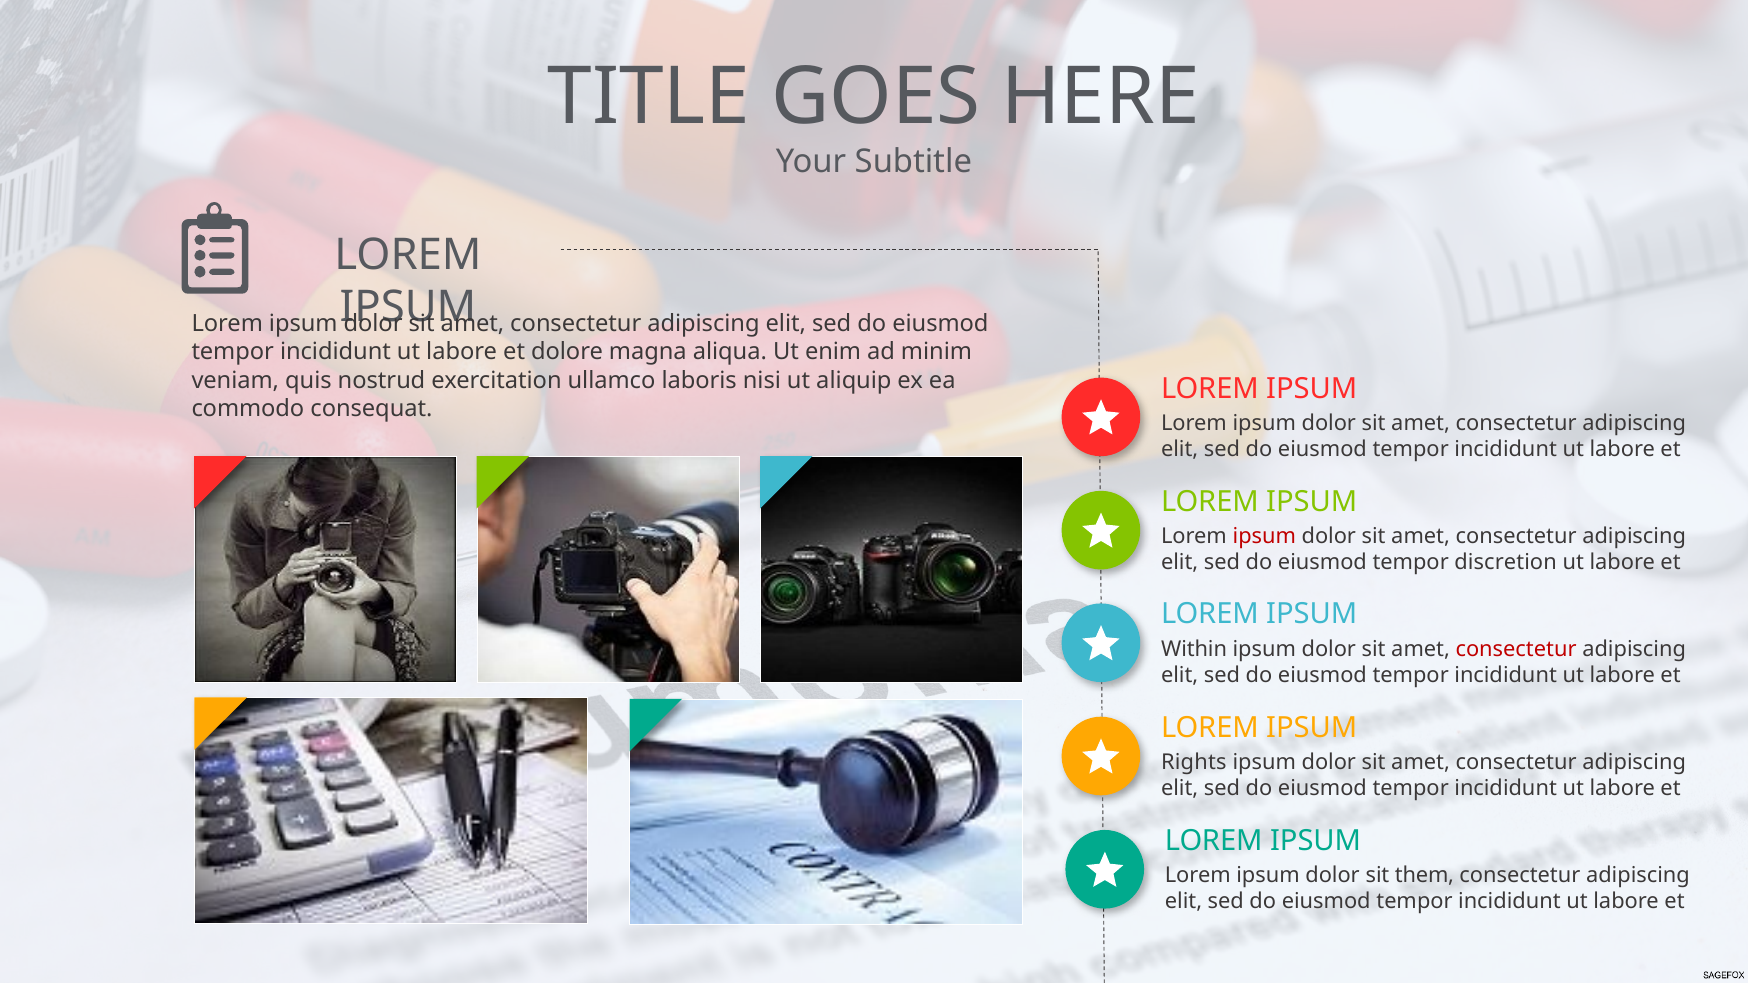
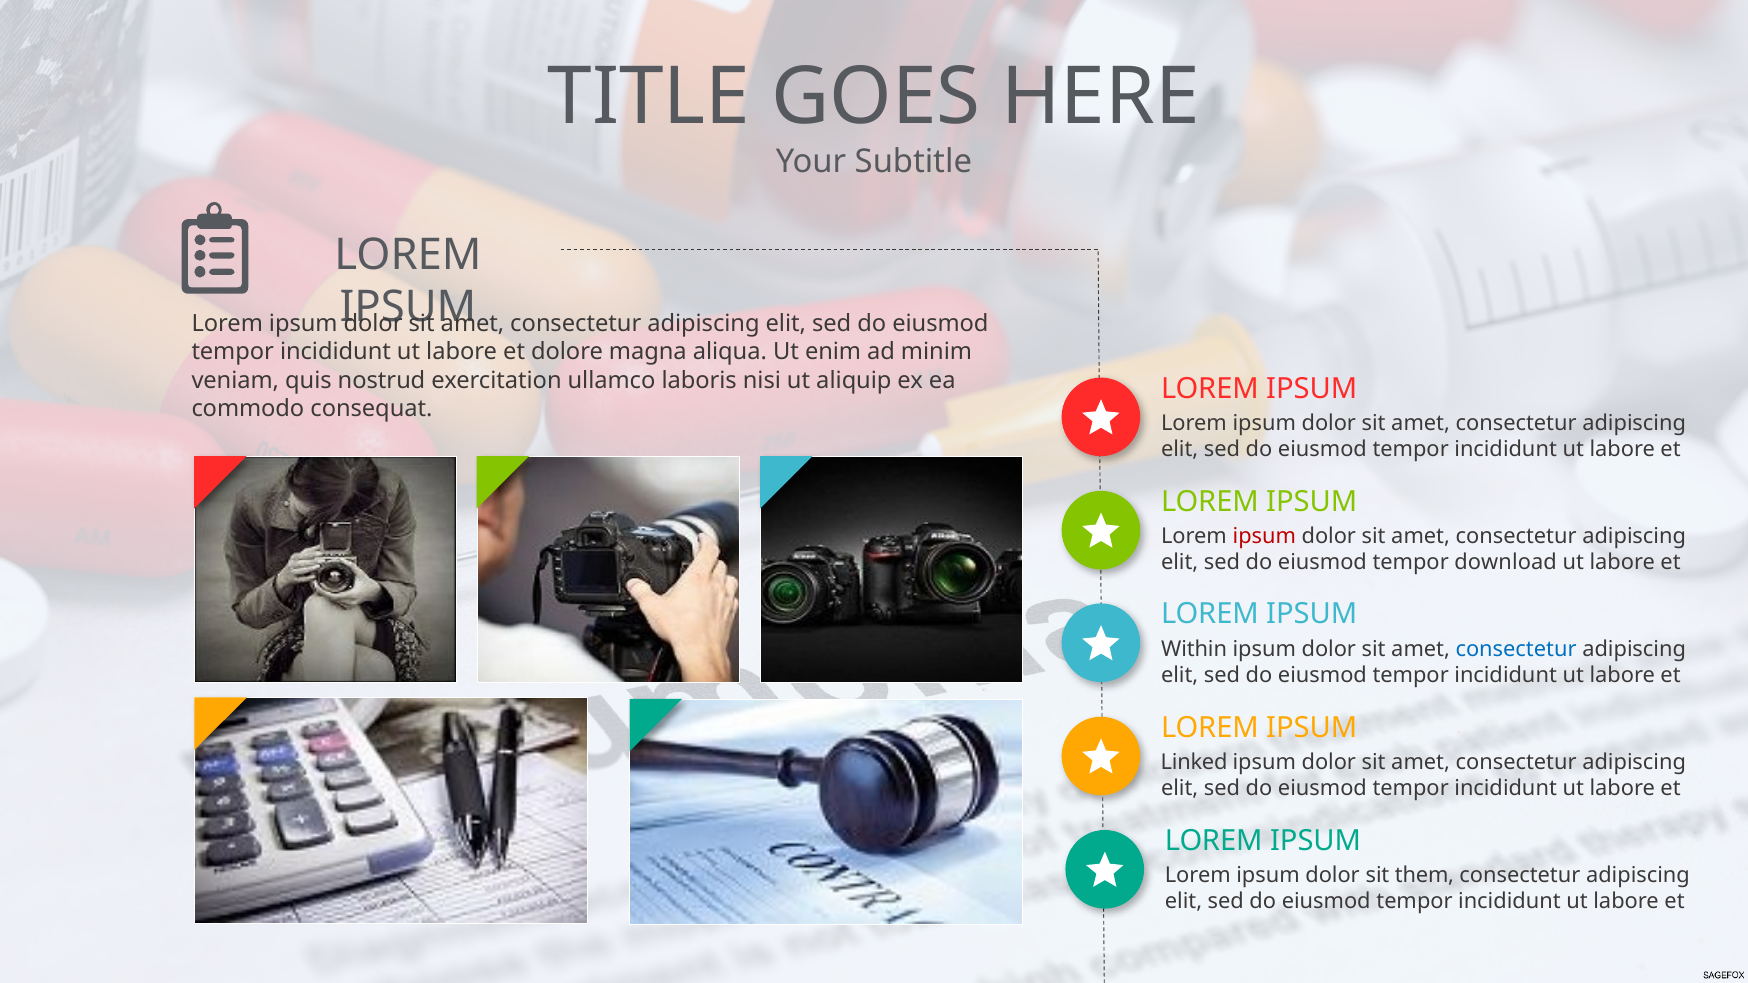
discretion: discretion -> download
consectetur at (1516, 649) colour: red -> blue
Rights: Rights -> Linked
